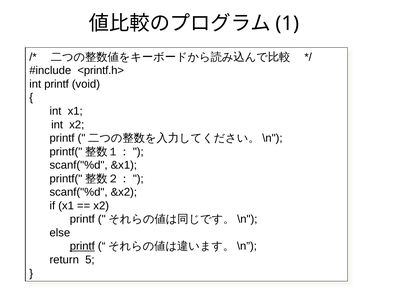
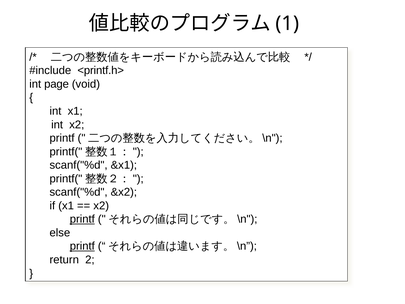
int printf: printf -> page
printf at (82, 219) underline: none -> present
5: 5 -> 2
